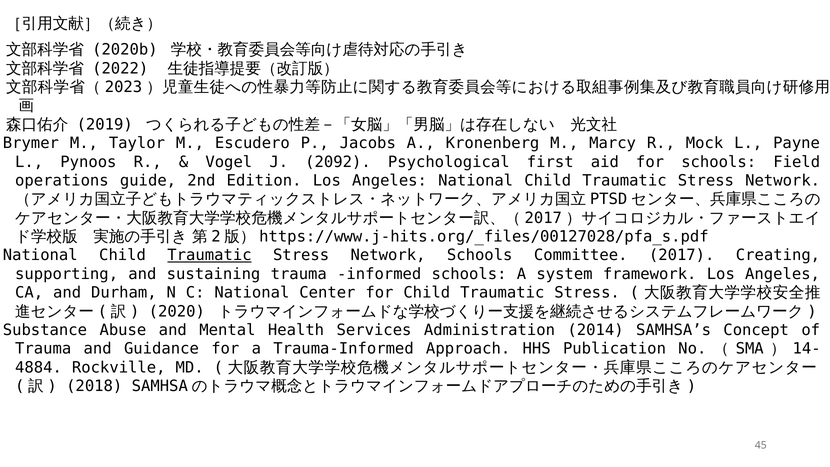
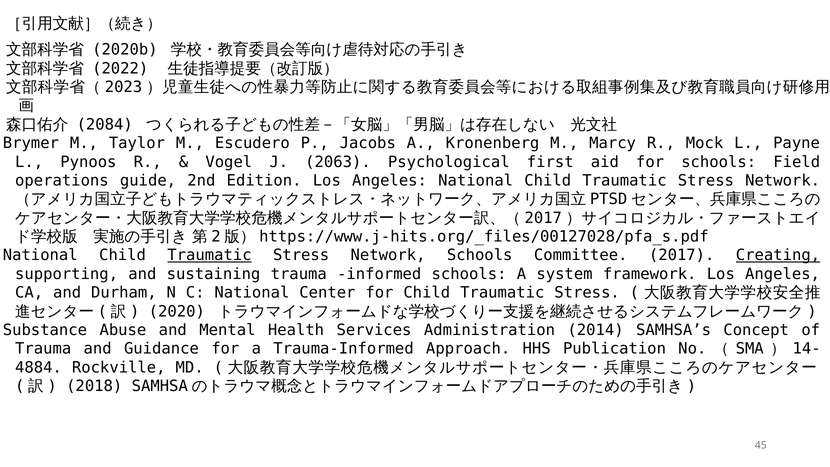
2019: 2019 -> 2084
2092: 2092 -> 2063
Creating underline: none -> present
